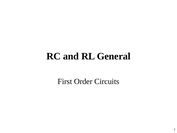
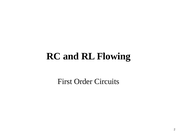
General: General -> Flowing
